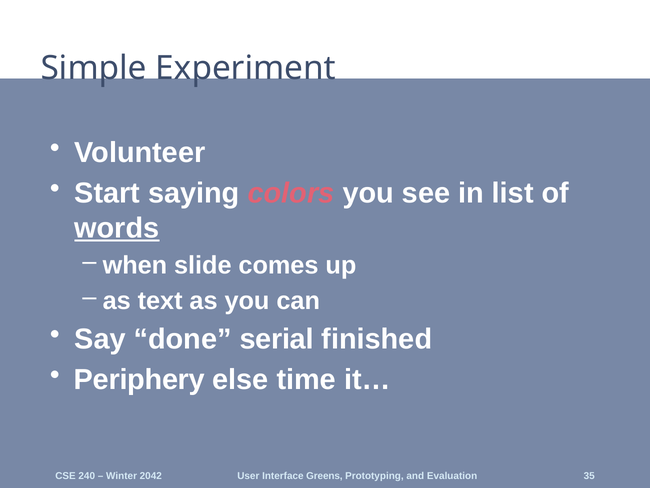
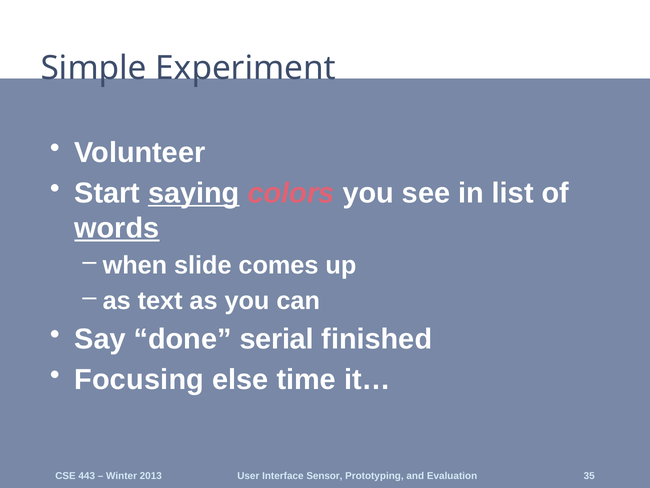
saying underline: none -> present
Periphery: Periphery -> Focusing
240: 240 -> 443
2042: 2042 -> 2013
Greens: Greens -> Sensor
